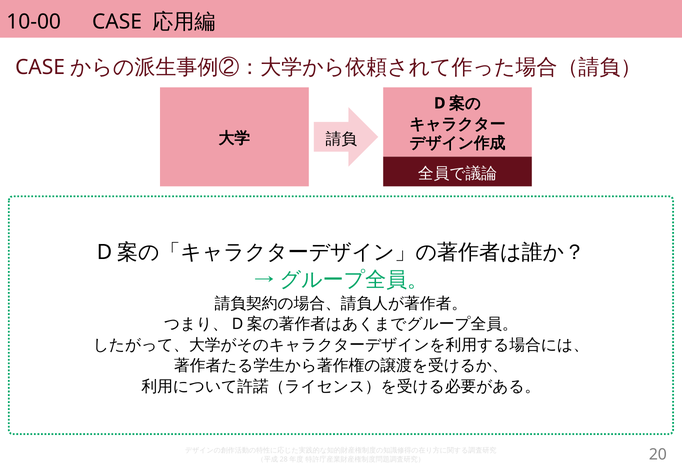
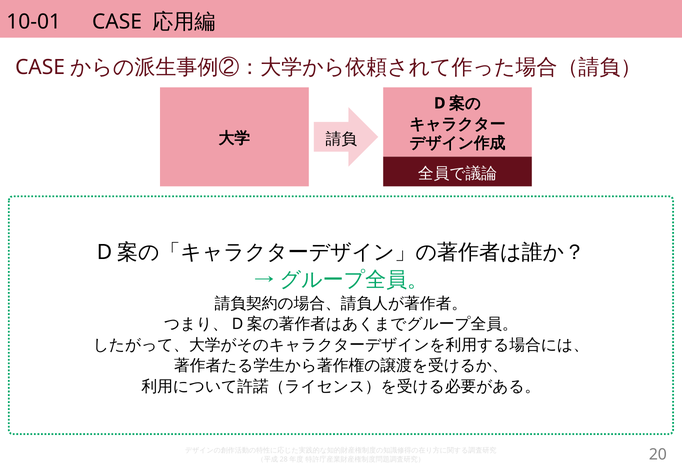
10-00: 10-00 -> 10-01
